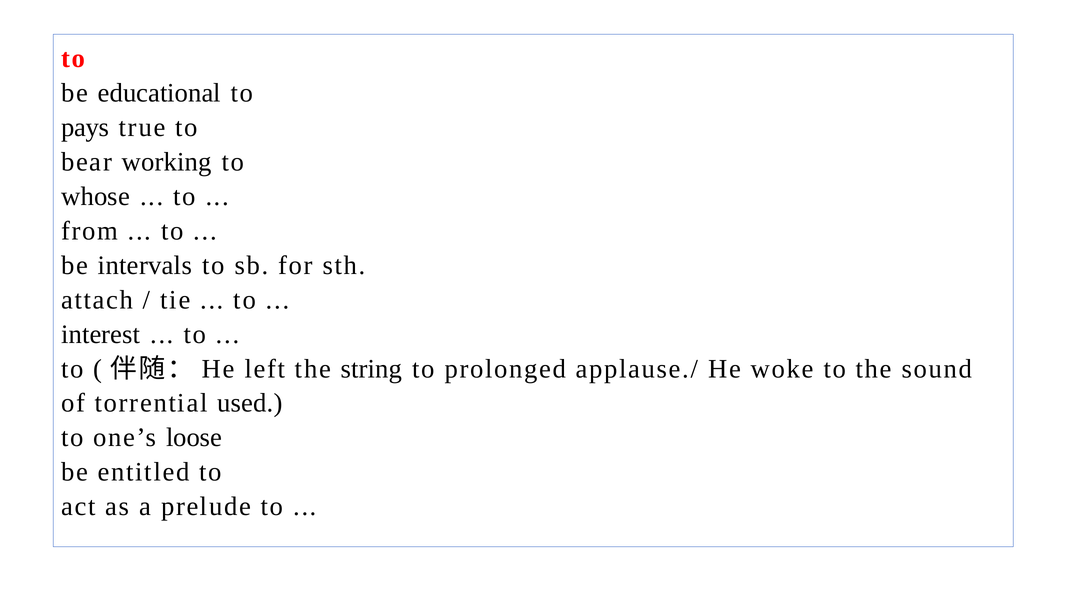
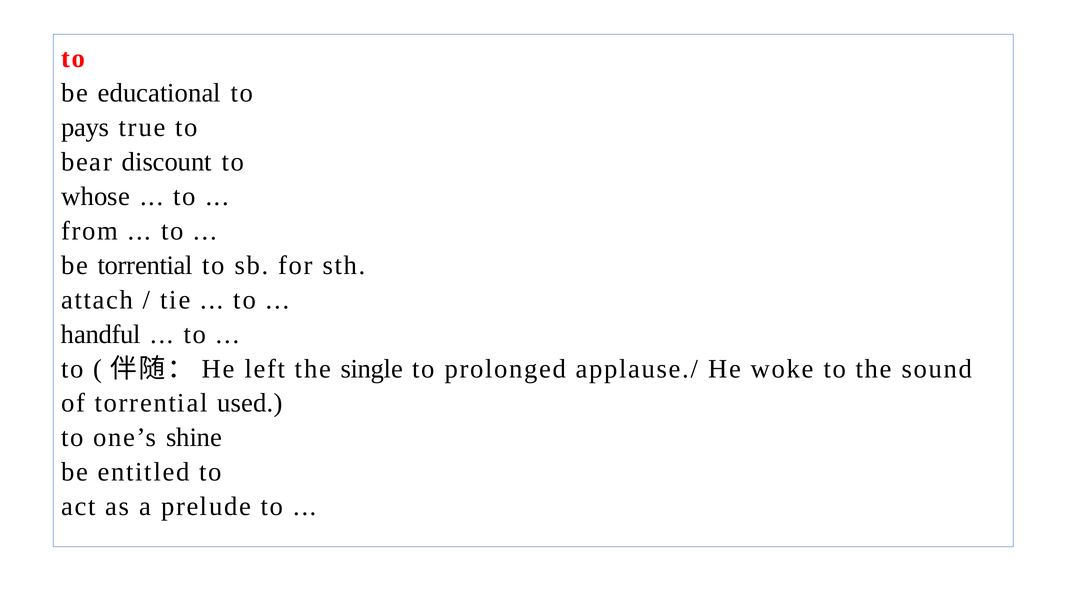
working: working -> discount
be intervals: intervals -> torrential
interest: interest -> handful
string: string -> single
loose: loose -> shine
